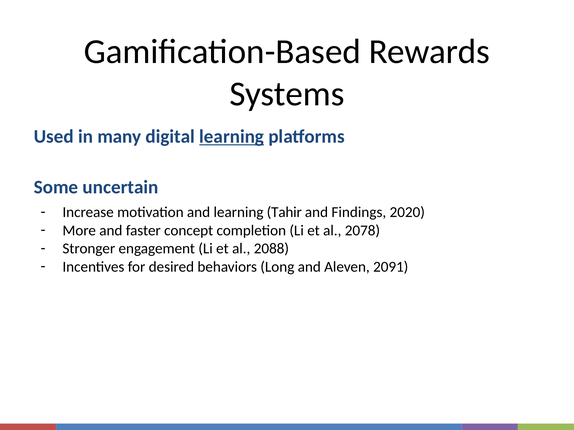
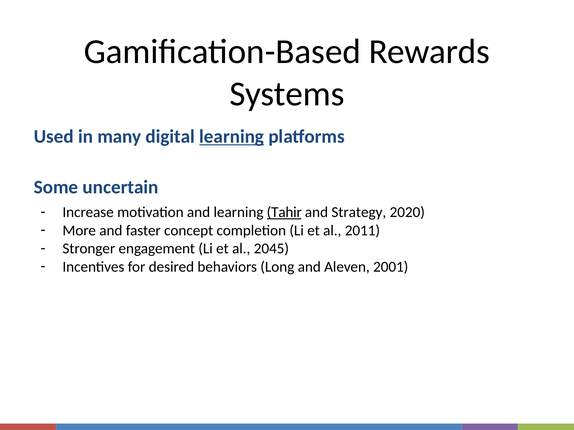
Tahir underline: none -> present
Findings: Findings -> Strategy
2078: 2078 -> 2011
2088: 2088 -> 2045
2091: 2091 -> 2001
